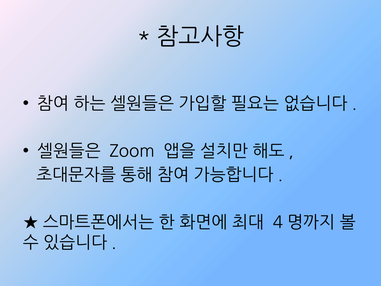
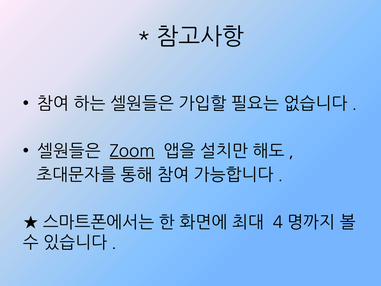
Zoom underline: none -> present
